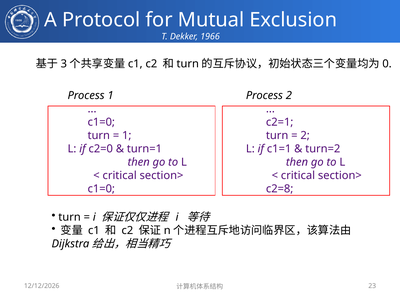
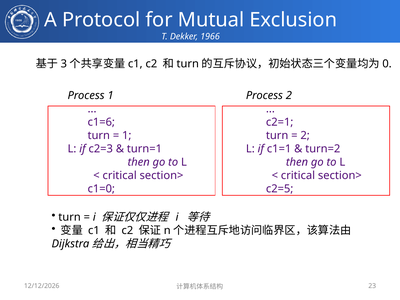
c1=0 at (101, 122): c1=0 -> c1=6
c2=0: c2=0 -> c2=3
c2=8: c2=8 -> c2=5
